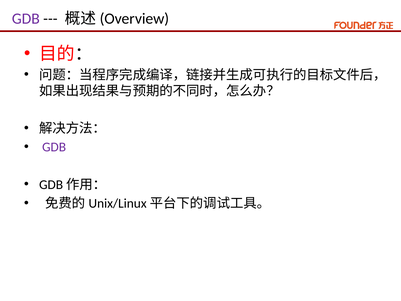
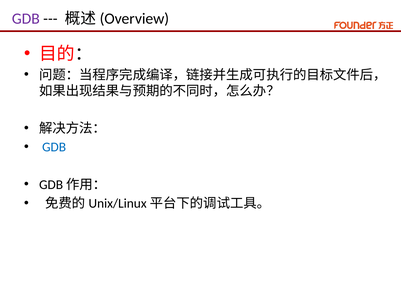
GDB at (54, 147) colour: purple -> blue
